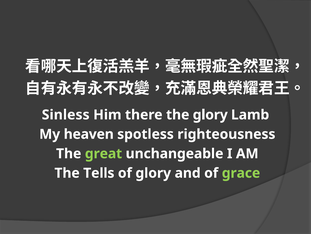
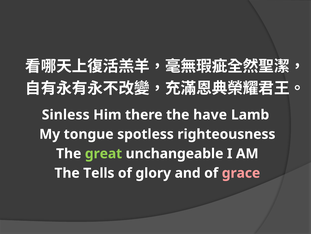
the glory: glory -> have
heaven: heaven -> tongue
grace colour: light green -> pink
